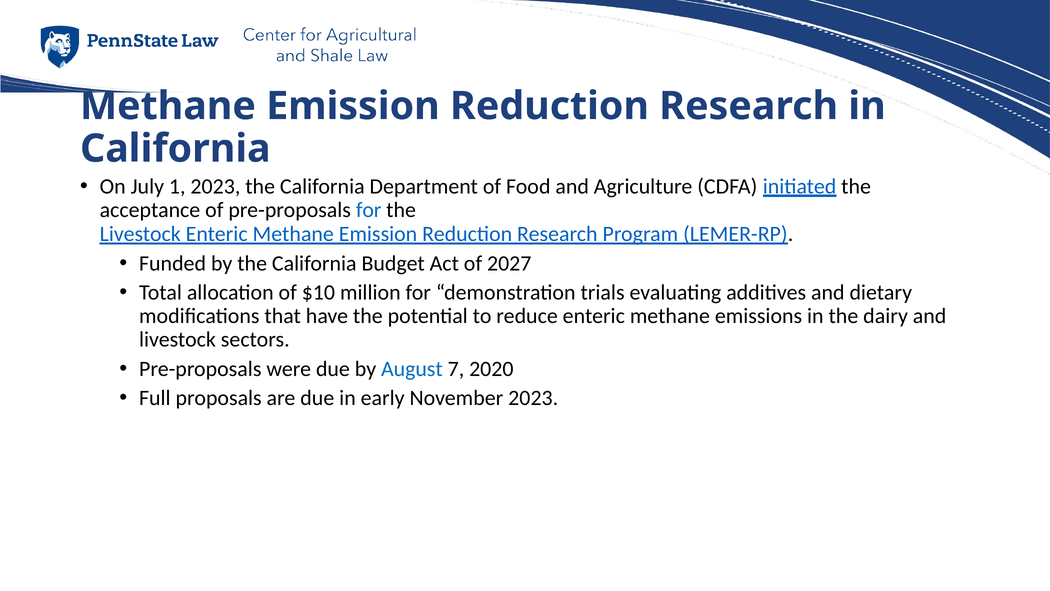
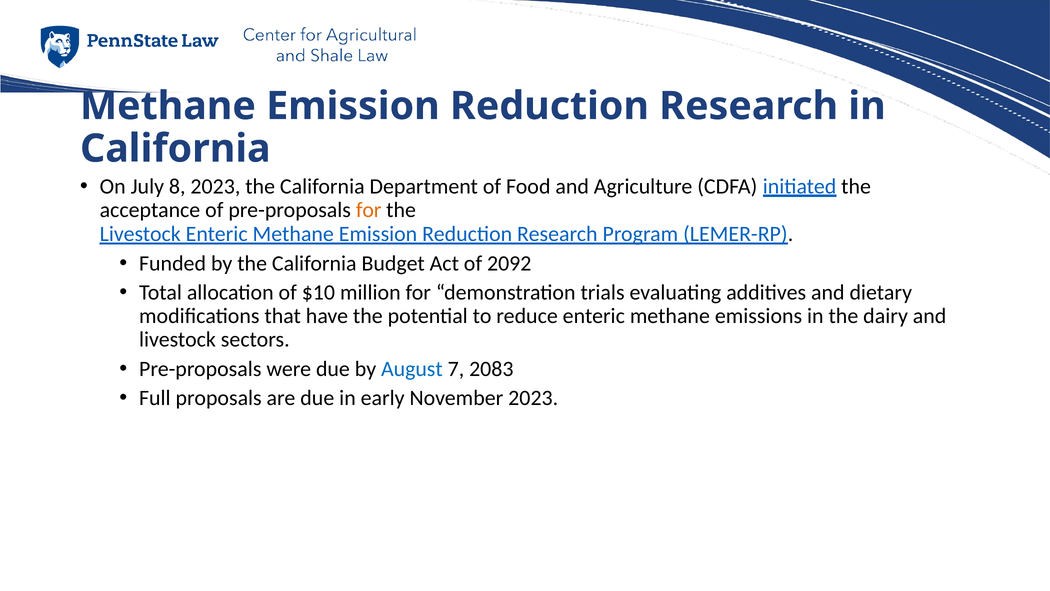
1: 1 -> 8
for at (369, 210) colour: blue -> orange
2027: 2027 -> 2092
2020: 2020 -> 2083
